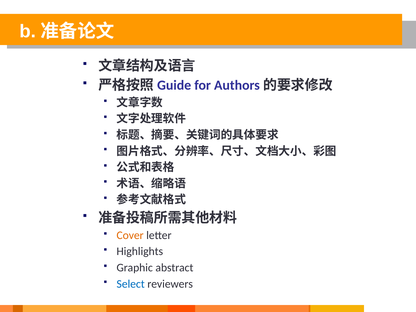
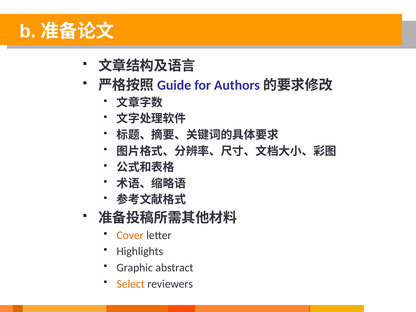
Select colour: blue -> orange
